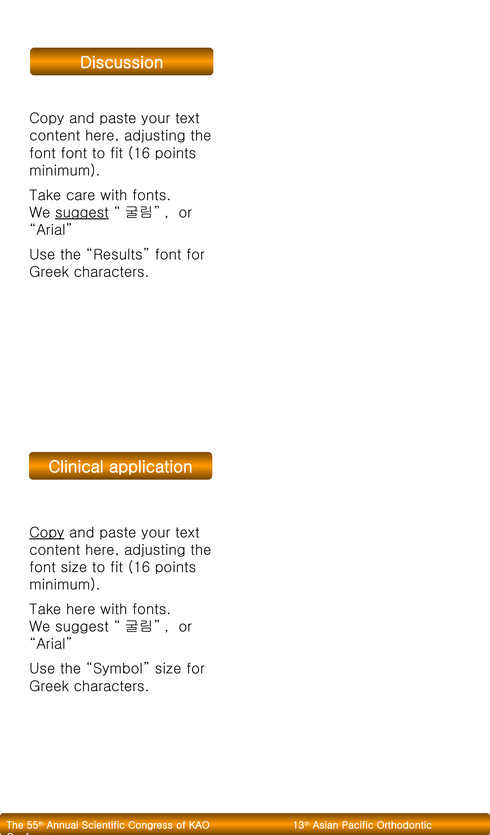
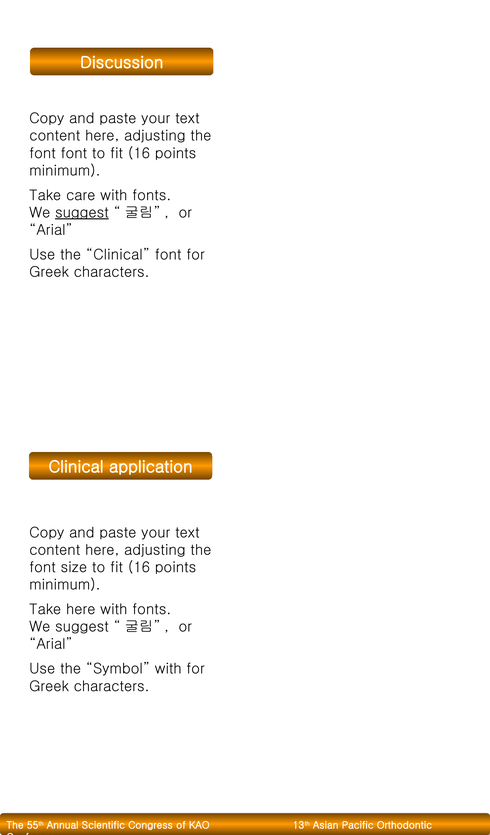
the Results: Results -> Clinical
Copy at (47, 533) underline: present -> none
Symbol size: size -> with
